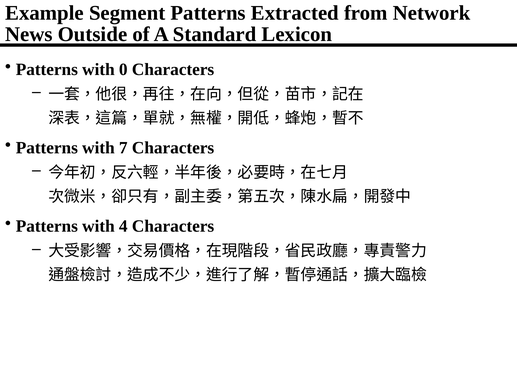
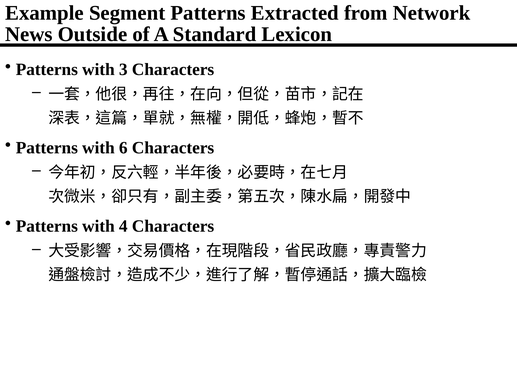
0: 0 -> 3
7: 7 -> 6
